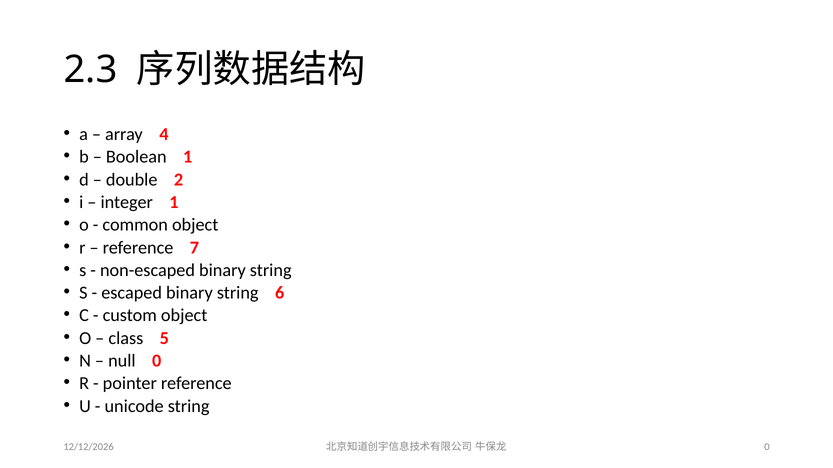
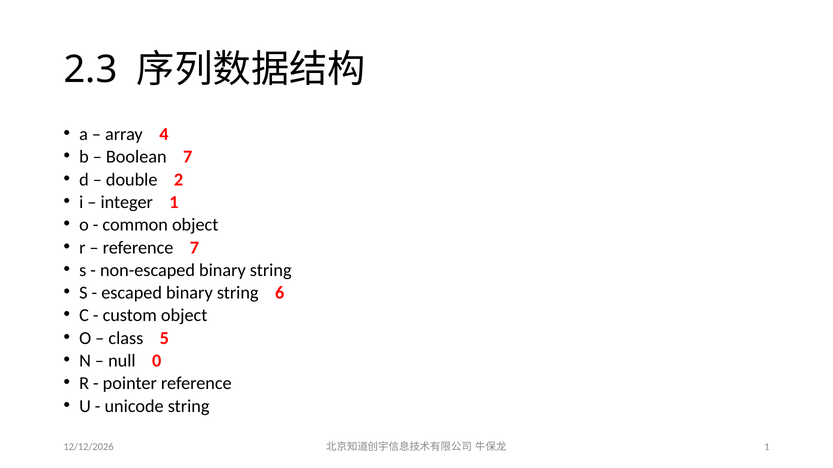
Boolean 1: 1 -> 7
0 at (767, 447): 0 -> 1
